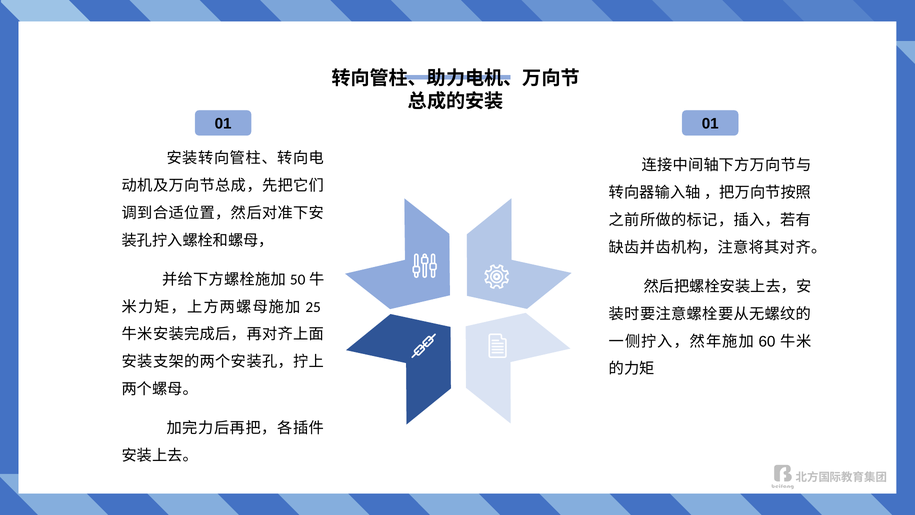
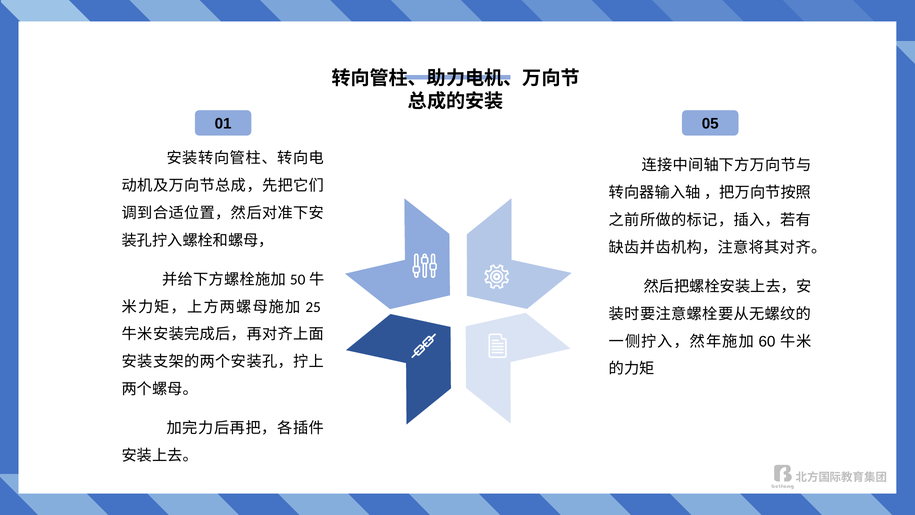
01 01: 01 -> 05
